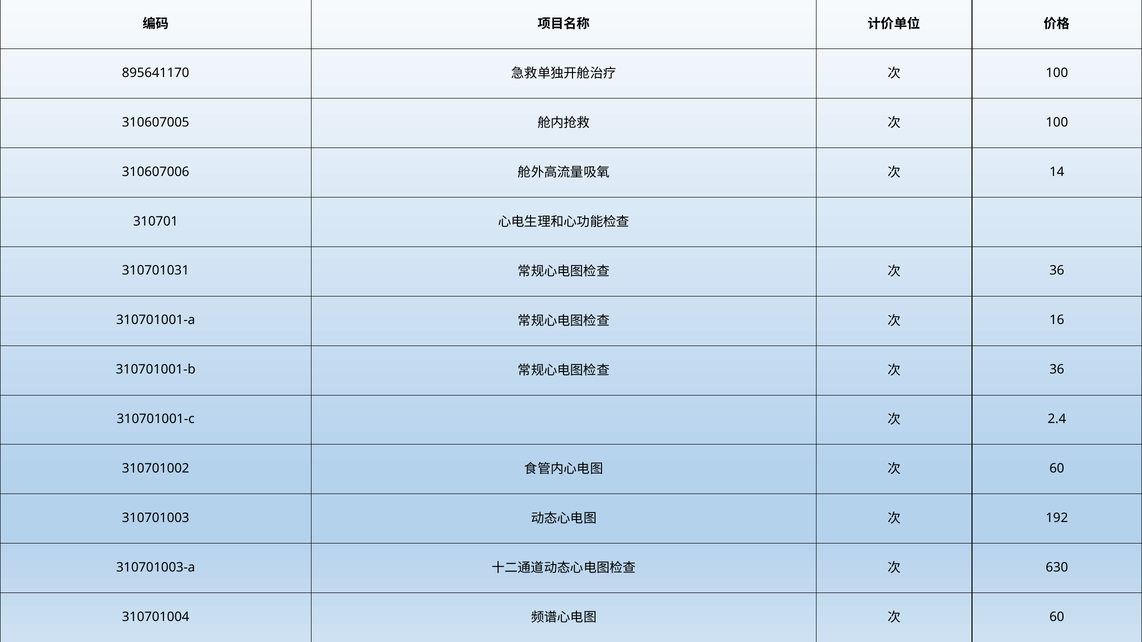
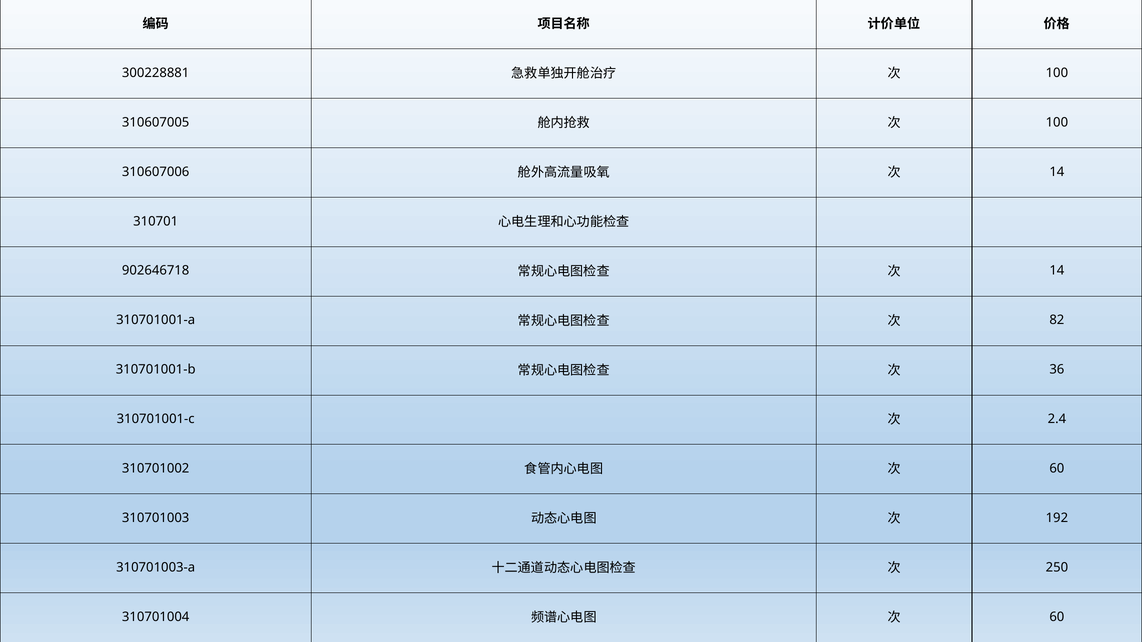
895641170: 895641170 -> 300228881
310701031: 310701031 -> 902646718
36 at (1057, 271): 36 -> 14
16: 16 -> 82
630: 630 -> 250
